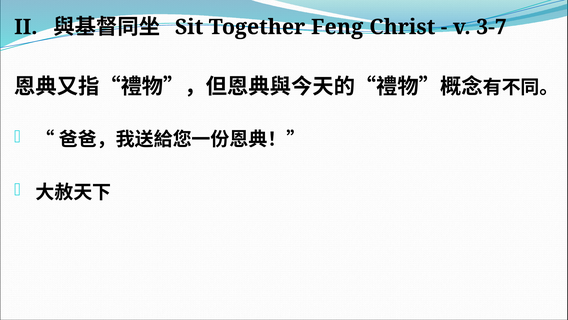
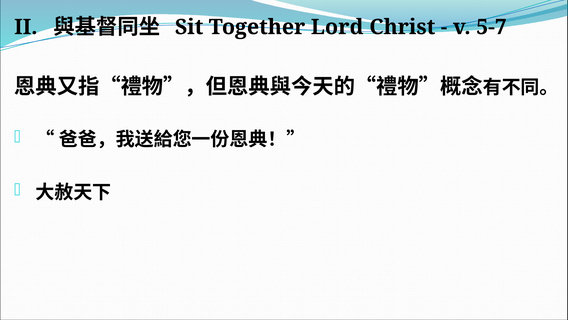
Feng: Feng -> Lord
3-7: 3-7 -> 5-7
